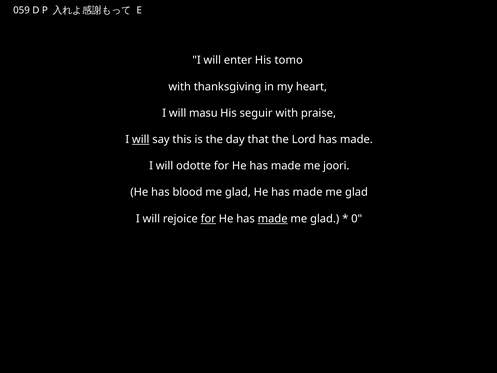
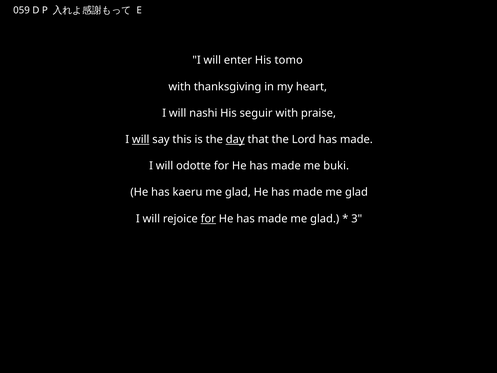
masu: masu -> nashi
day underline: none -> present
joori: joori -> buki
blood: blood -> kaeru
made at (273, 219) underline: present -> none
0: 0 -> 3
